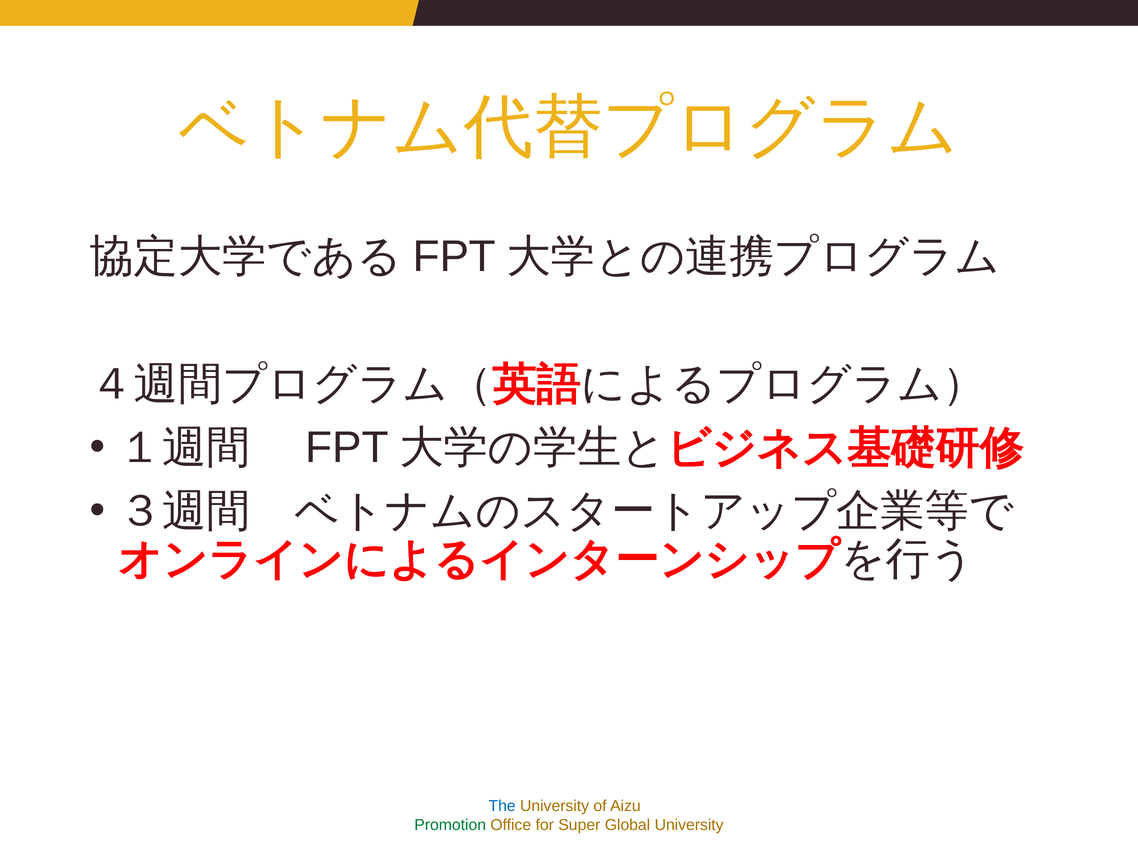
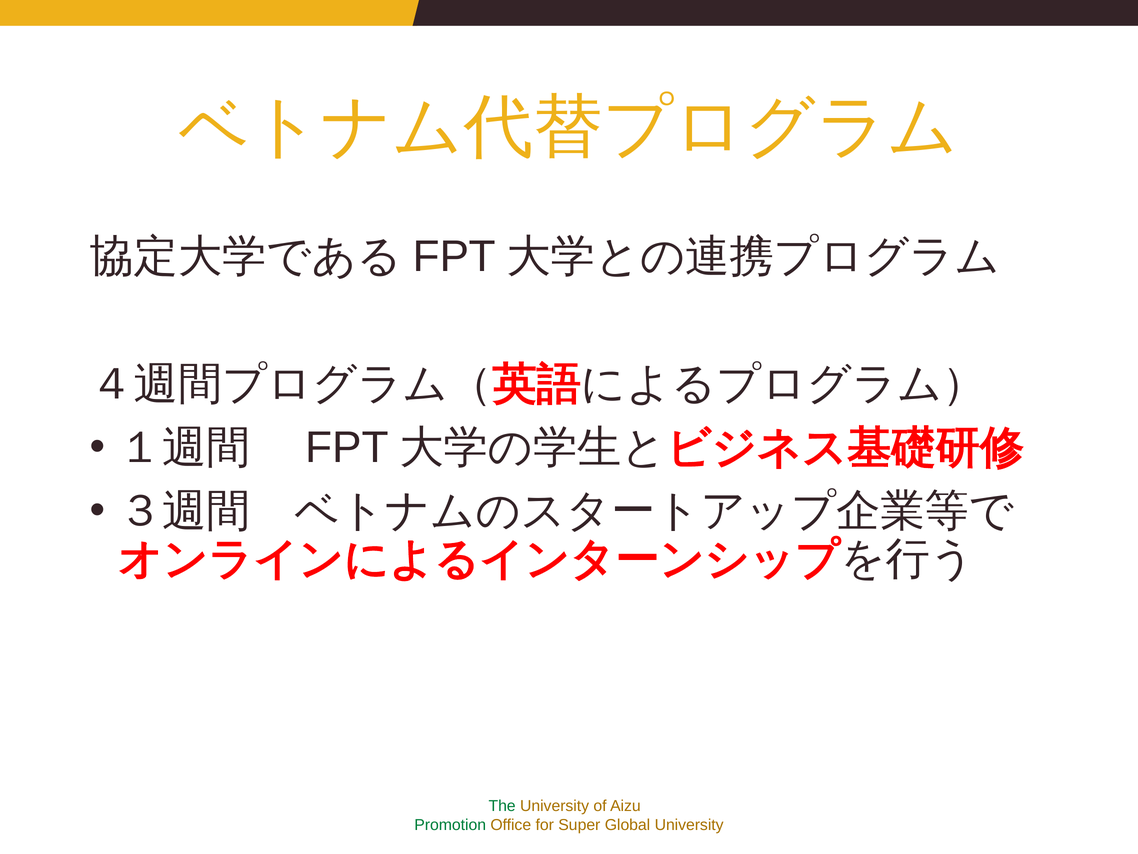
The colour: blue -> green
